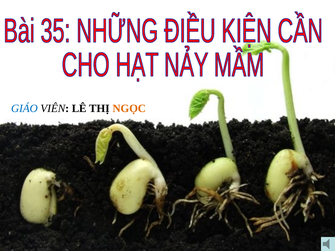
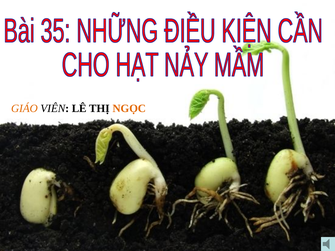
GIÁO colour: blue -> orange
